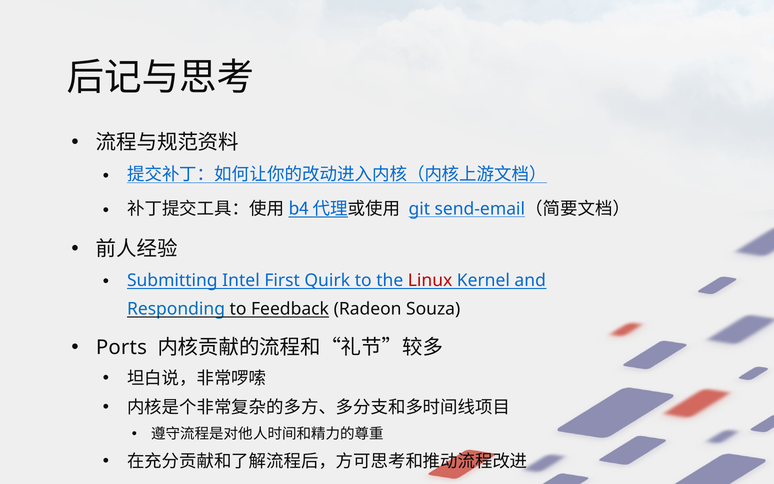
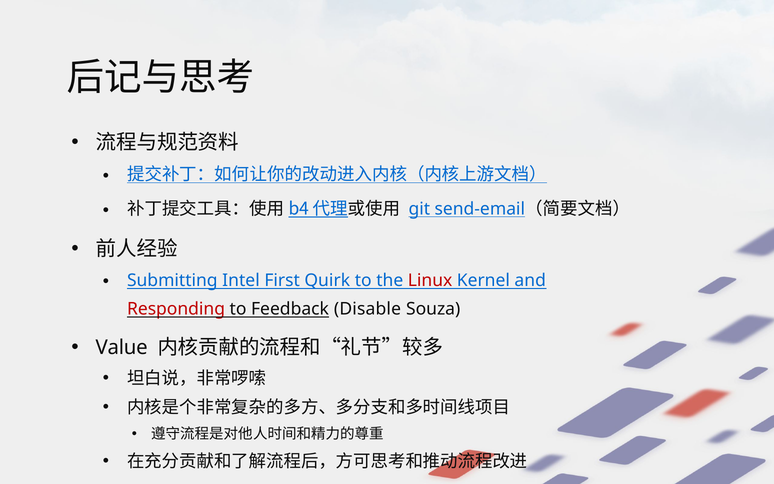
Responding colour: blue -> red
Radeon: Radeon -> Disable
Ports: Ports -> Value
